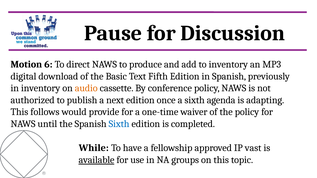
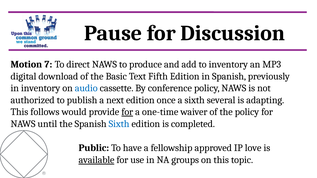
6: 6 -> 7
audio colour: orange -> blue
agenda: agenda -> several
for at (127, 112) underline: none -> present
While: While -> Public
vast: vast -> love
